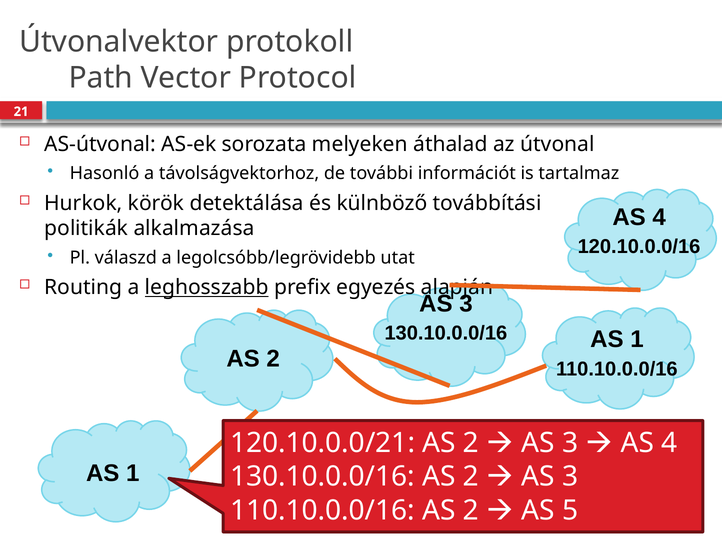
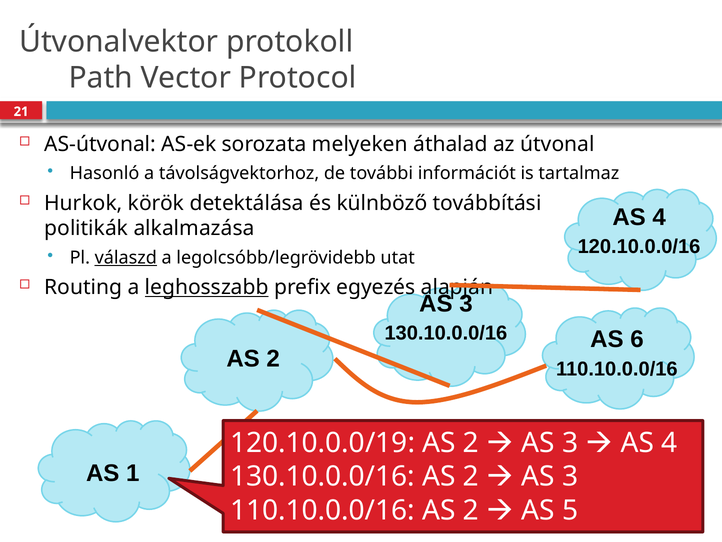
válaszd underline: none -> present
1 at (637, 339): 1 -> 6
120.10.0.0/21: 120.10.0.0/21 -> 120.10.0.0/19
